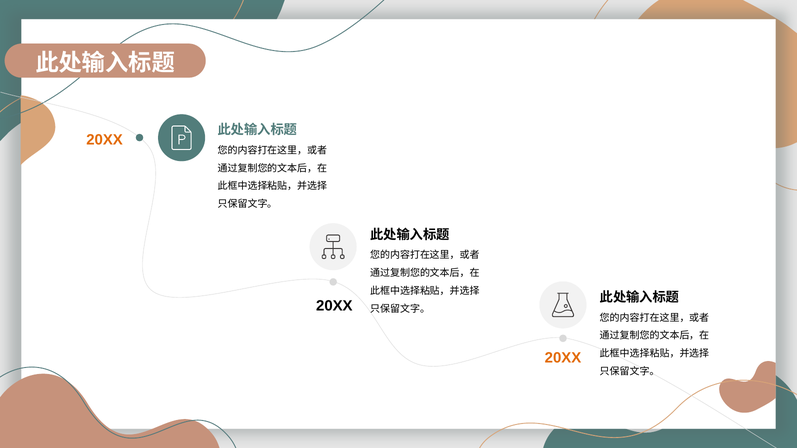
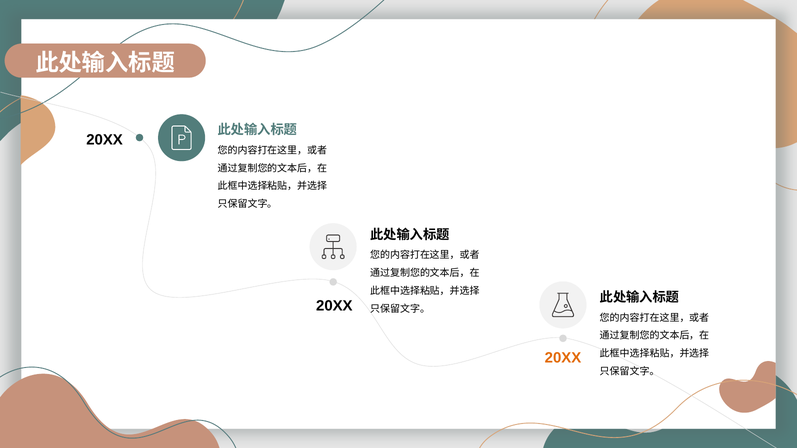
20XX at (105, 140) colour: orange -> black
